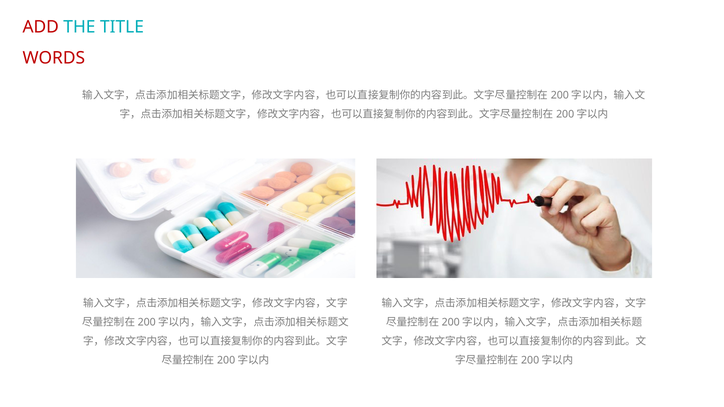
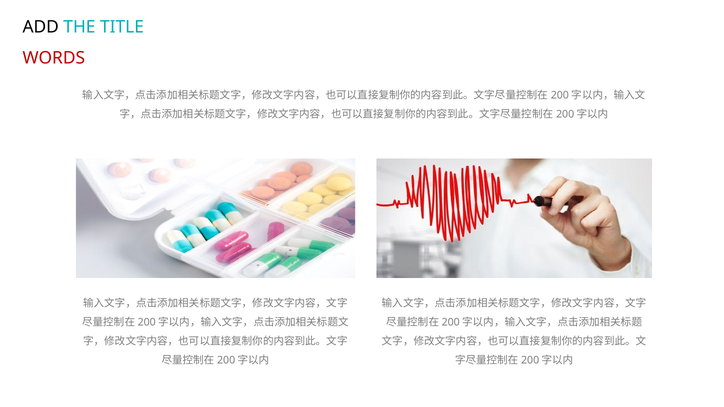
ADD colour: red -> black
